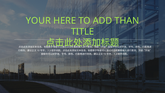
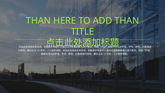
YOUR at (38, 21): YOUR -> THAN
